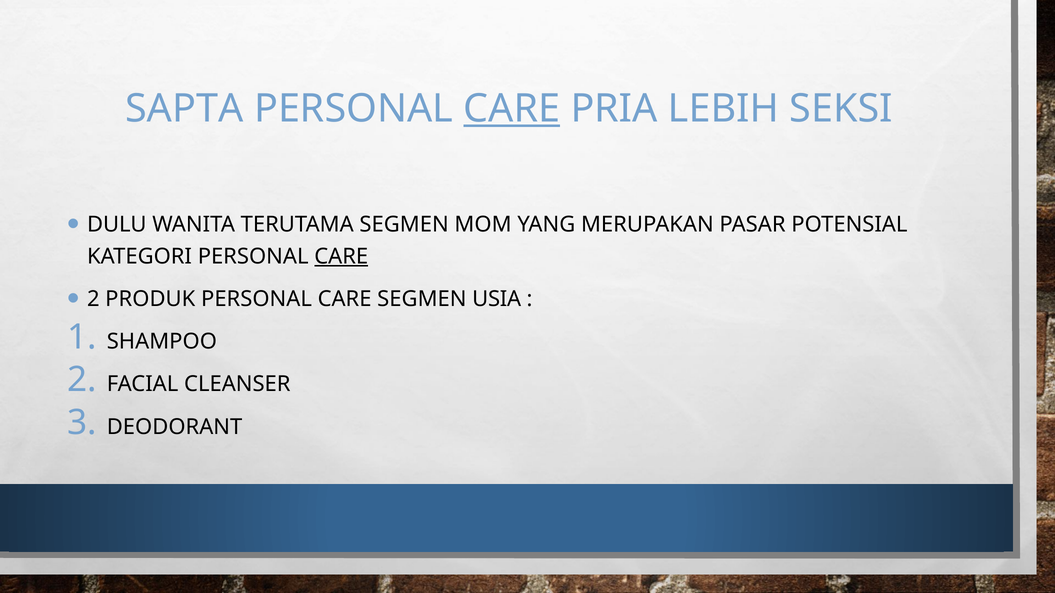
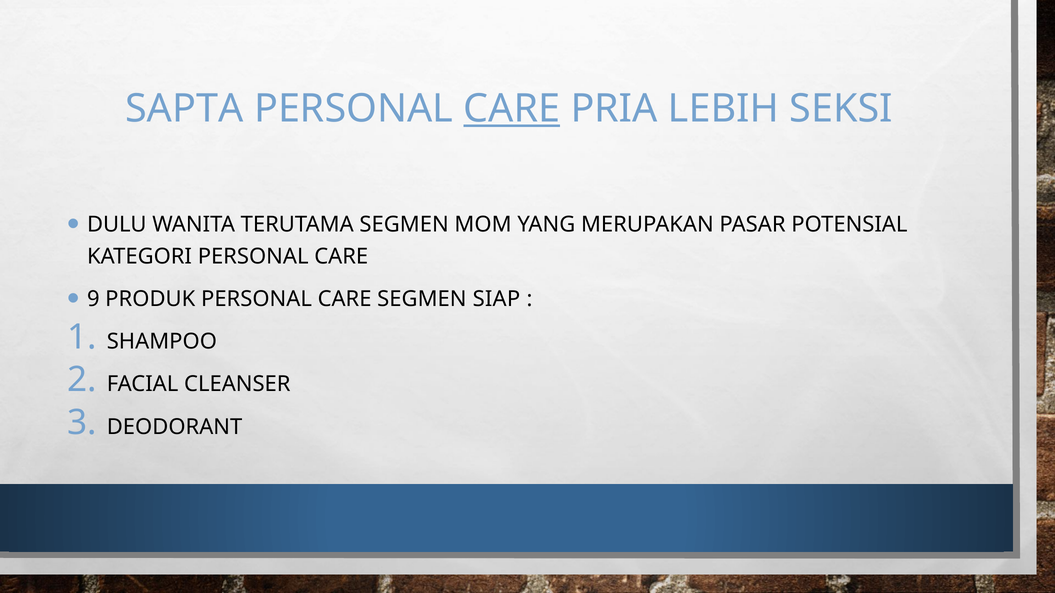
CARE at (341, 256) underline: present -> none
2 at (93, 299): 2 -> 9
USIA: USIA -> SIAP
